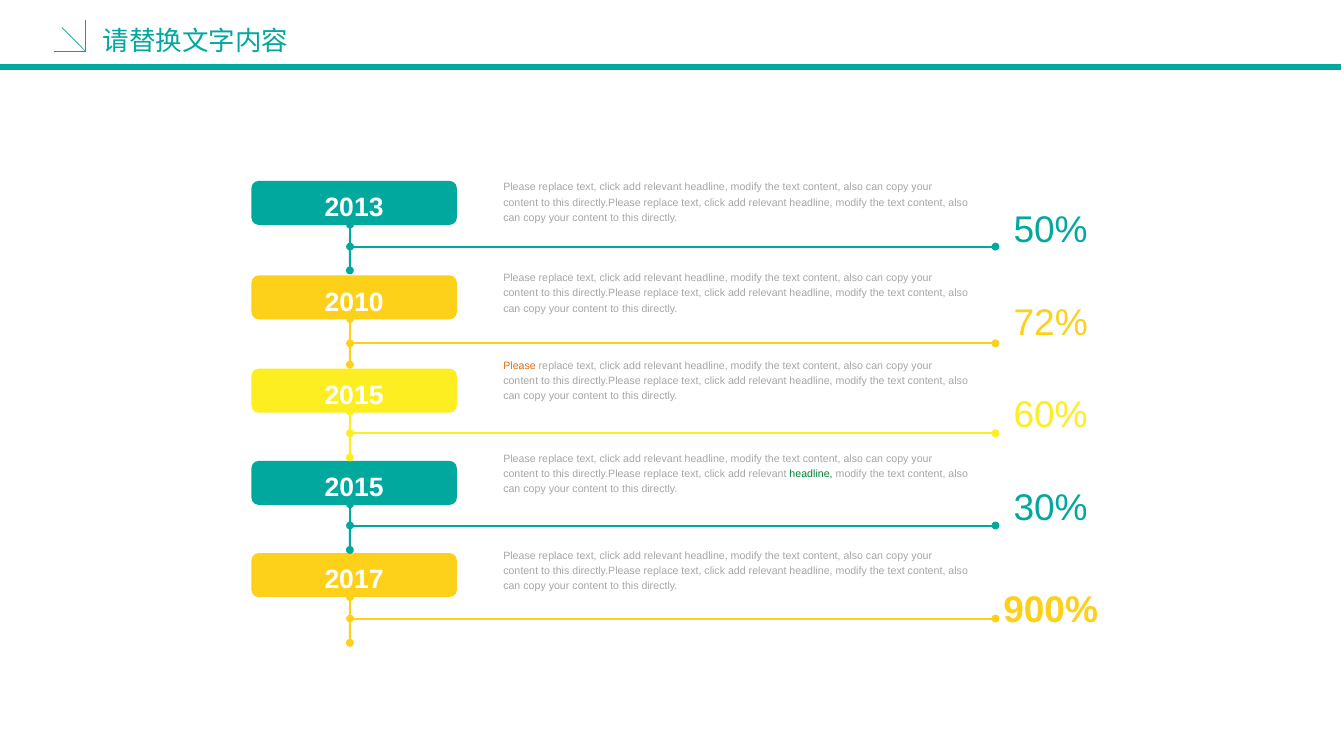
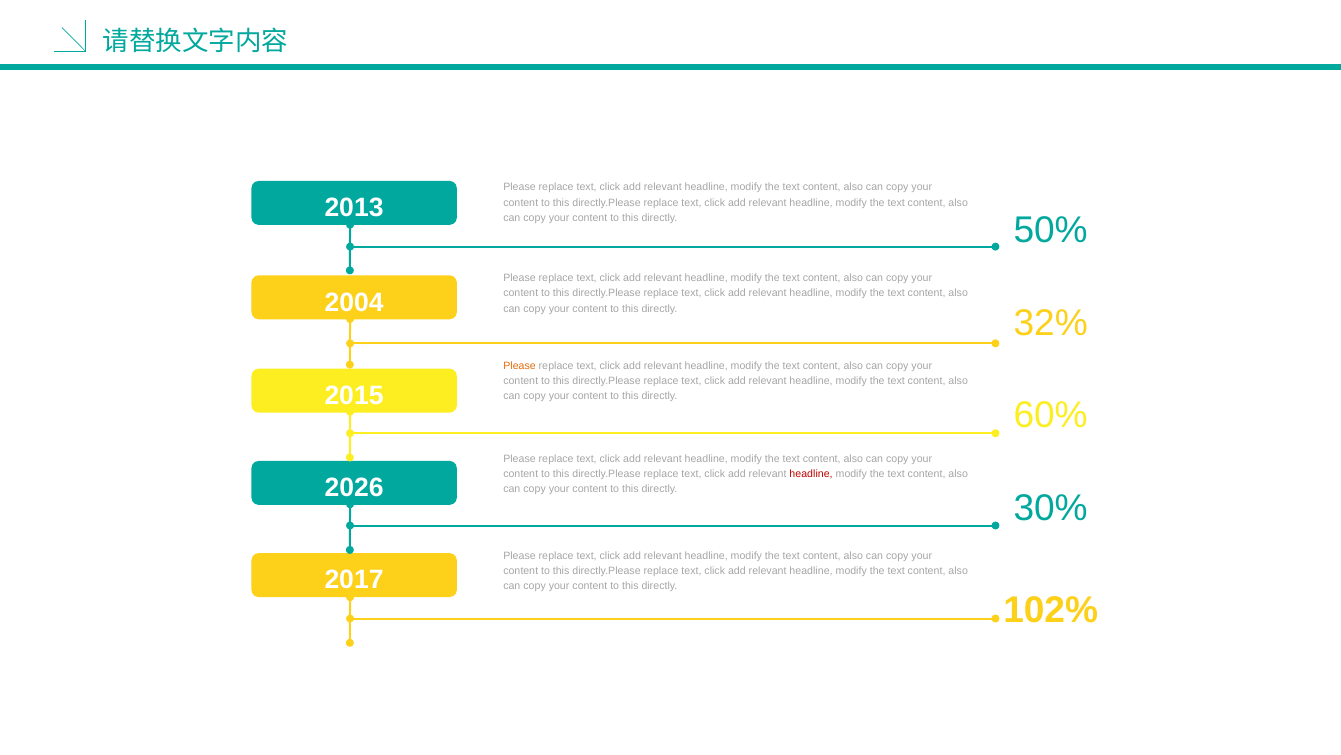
2010: 2010 -> 2004
72%: 72% -> 32%
headline at (811, 474) colour: green -> red
2015 at (354, 487): 2015 -> 2026
900%: 900% -> 102%
